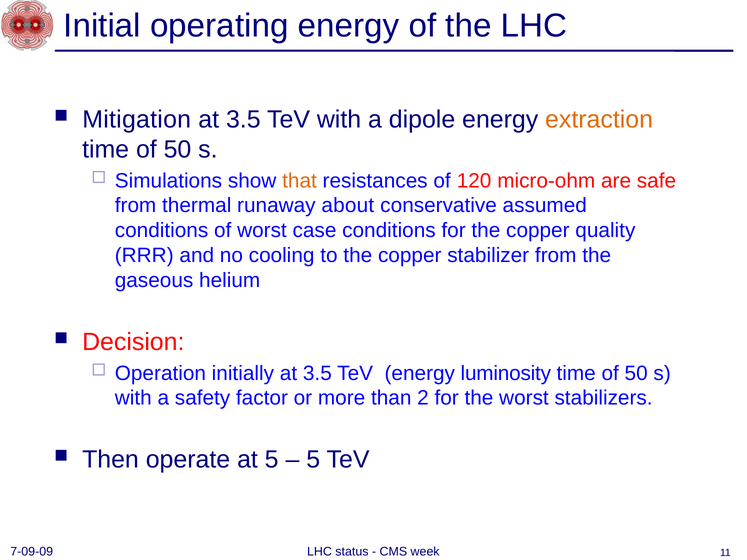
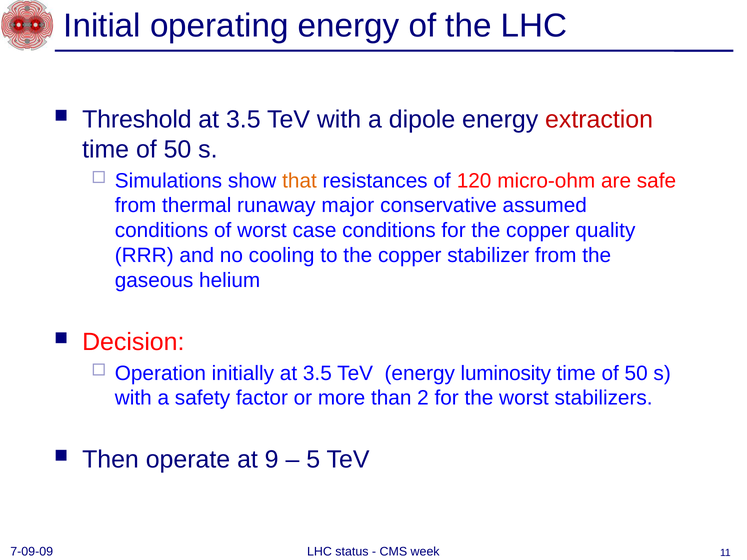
Mitigation: Mitigation -> Threshold
extraction colour: orange -> red
about: about -> major
at 5: 5 -> 9
